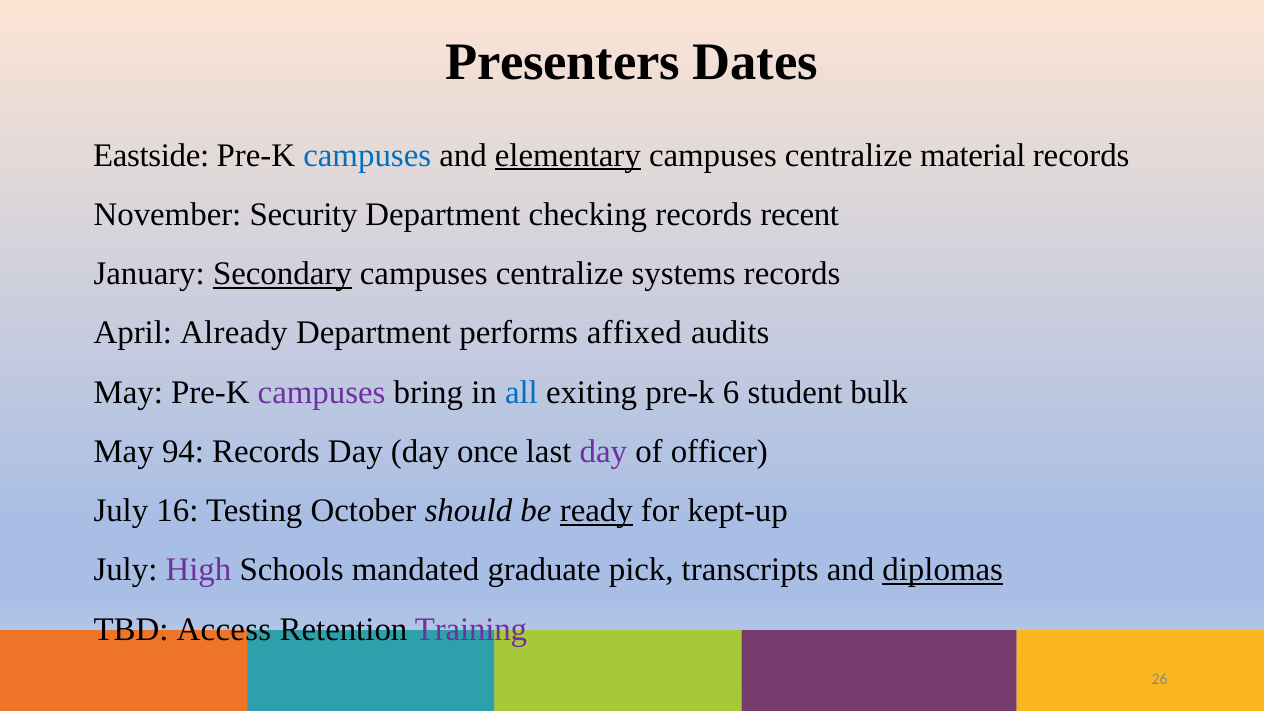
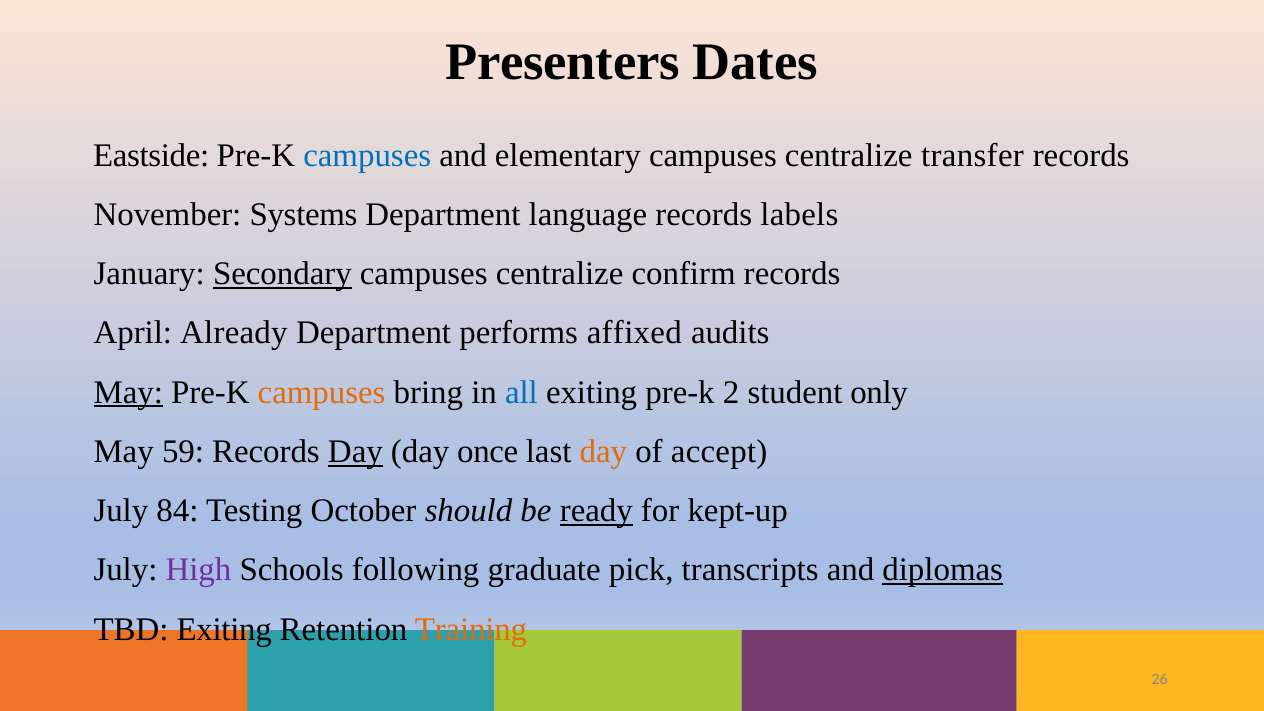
elementary underline: present -> none
material: material -> transfer
Security: Security -> Systems
checking: checking -> language
recent: recent -> labels
systems: systems -> confirm
May at (128, 392) underline: none -> present
campuses at (322, 392) colour: purple -> orange
6: 6 -> 2
bulk: bulk -> only
94: 94 -> 59
Day at (355, 451) underline: none -> present
day at (603, 451) colour: purple -> orange
officer: officer -> accept
16: 16 -> 84
mandated: mandated -> following
TBD Access: Access -> Exiting
Training colour: purple -> orange
